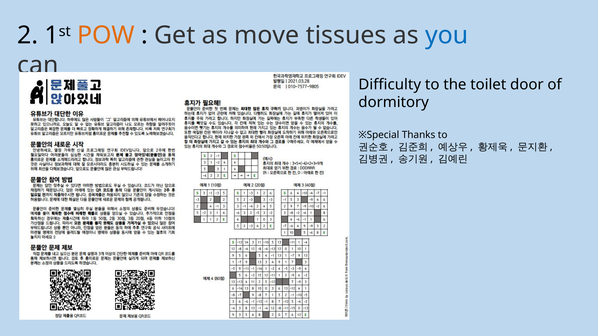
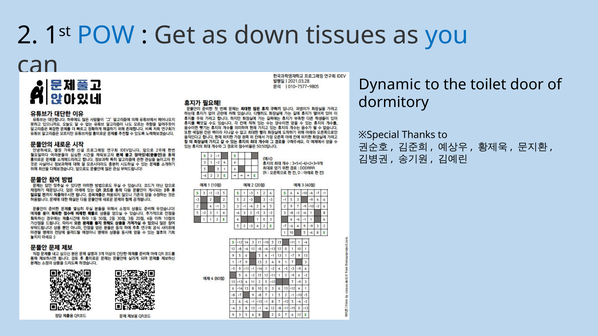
POW colour: orange -> blue
move: move -> down
Difficulty: Difficulty -> Dynamic
